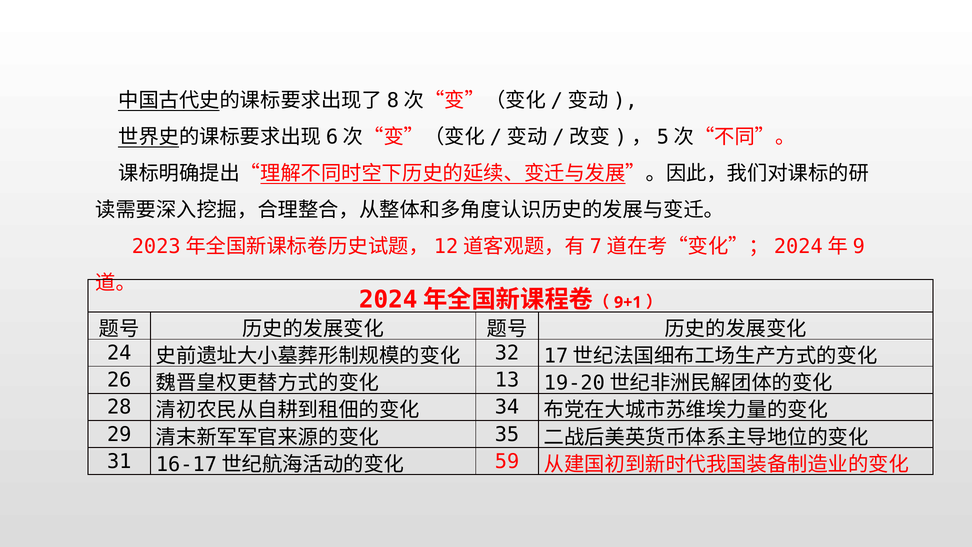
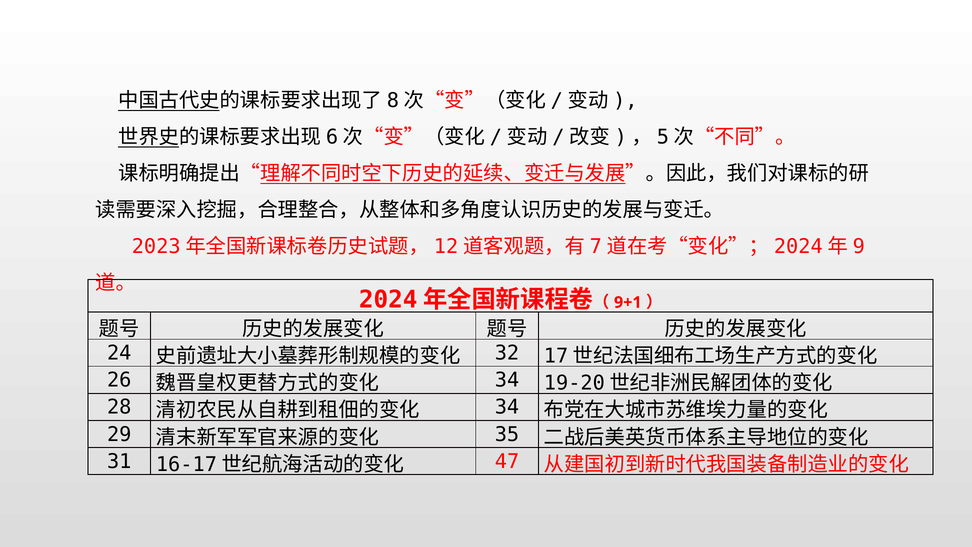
13 at (507, 380): 13 -> 34
59: 59 -> 47
